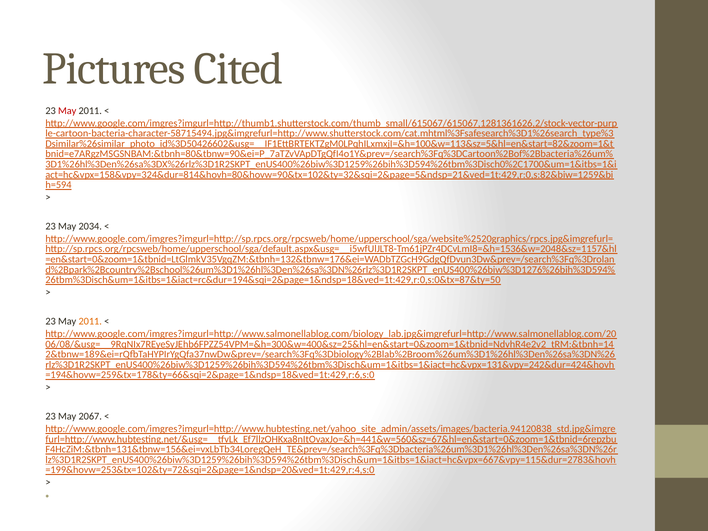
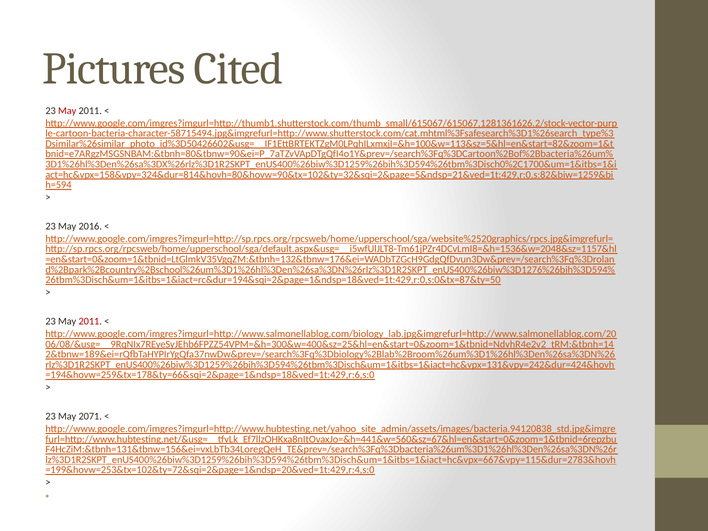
2034: 2034 -> 2016
2011 at (90, 321) colour: orange -> red
2067: 2067 -> 2071
